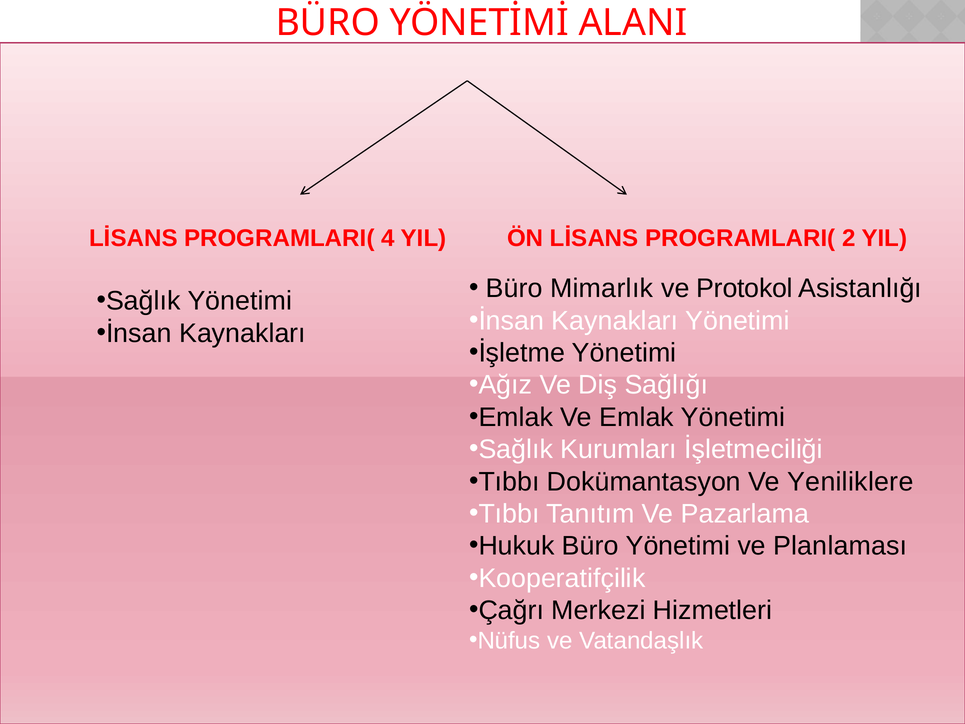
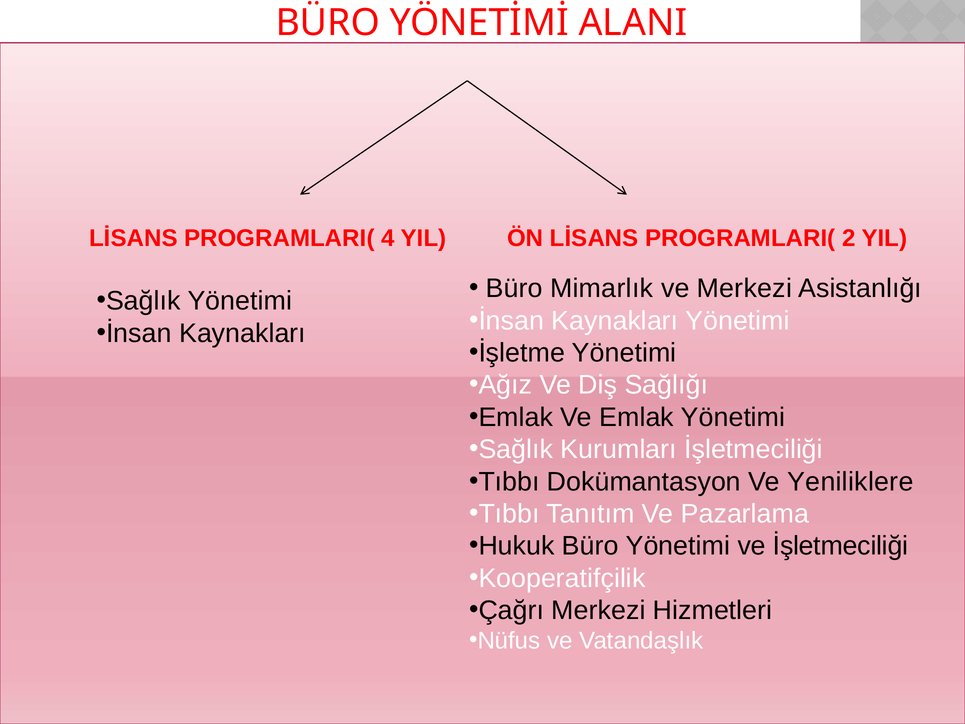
ve Protokol: Protokol -> Merkezi
ve Planlaması: Planlaması -> İşletmeciliği
